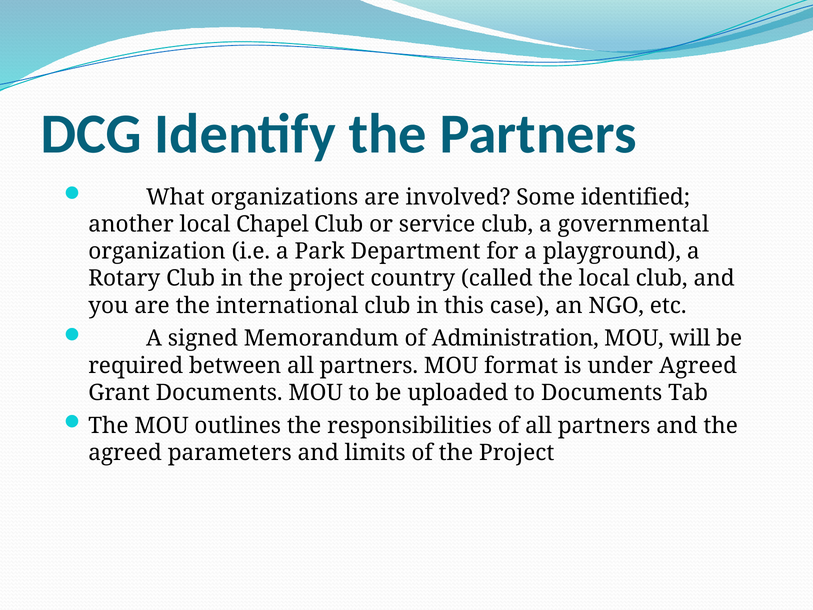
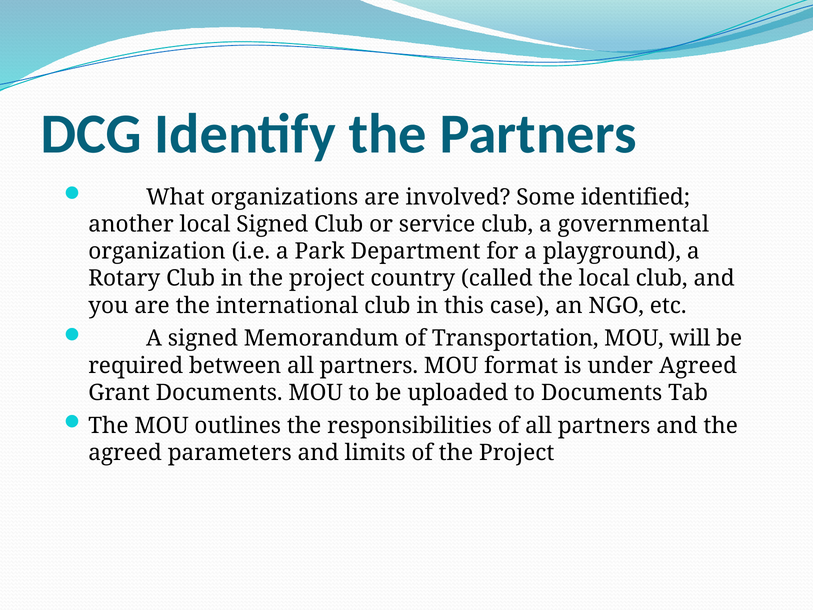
local Chapel: Chapel -> Signed
Administration: Administration -> Transportation
